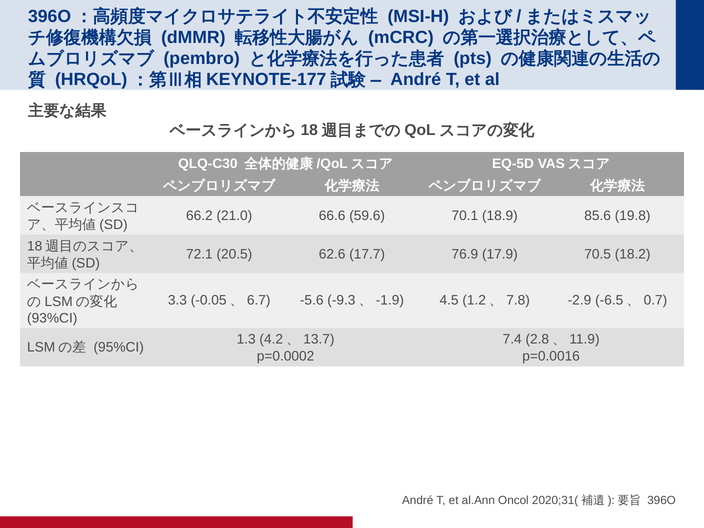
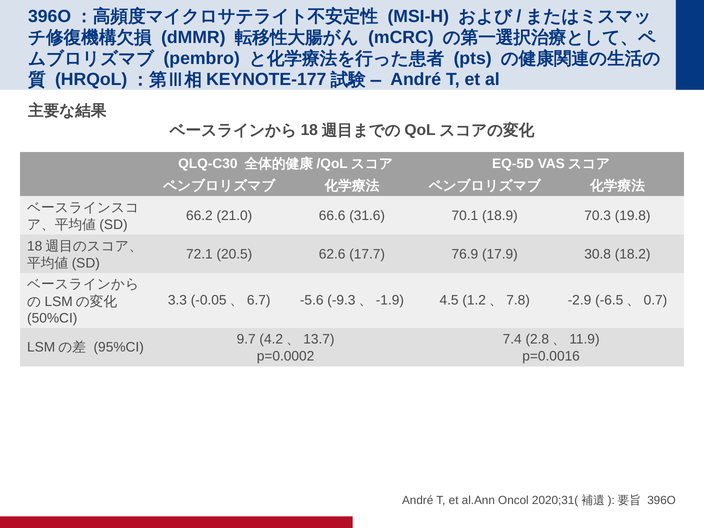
59.6: 59.6 -> 31.6
85.6: 85.6 -> 70.3
70.5: 70.5 -> 30.8
93%CI: 93%CI -> 50%CI
1.3: 1.3 -> 9.7
